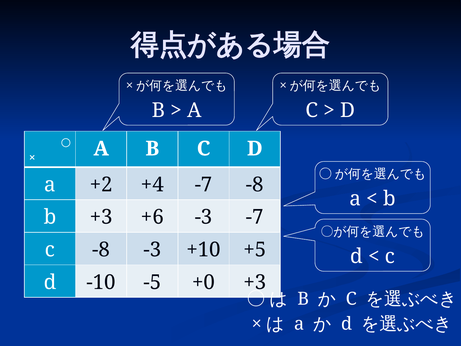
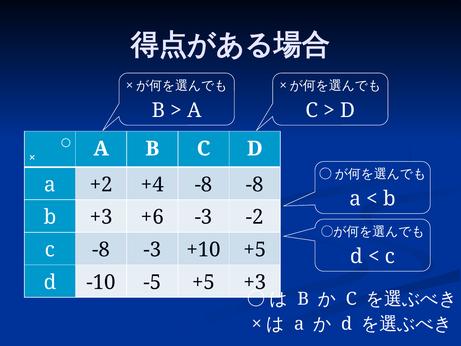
+4 -7: -7 -> -8
-3 -7: -7 -> -2
-5 +0: +0 -> +5
